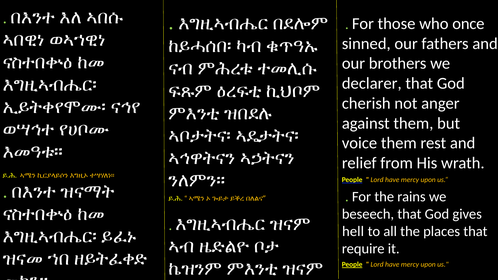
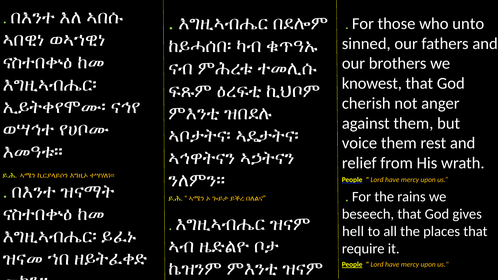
once: once -> unto
declarer: declarer -> knowest
